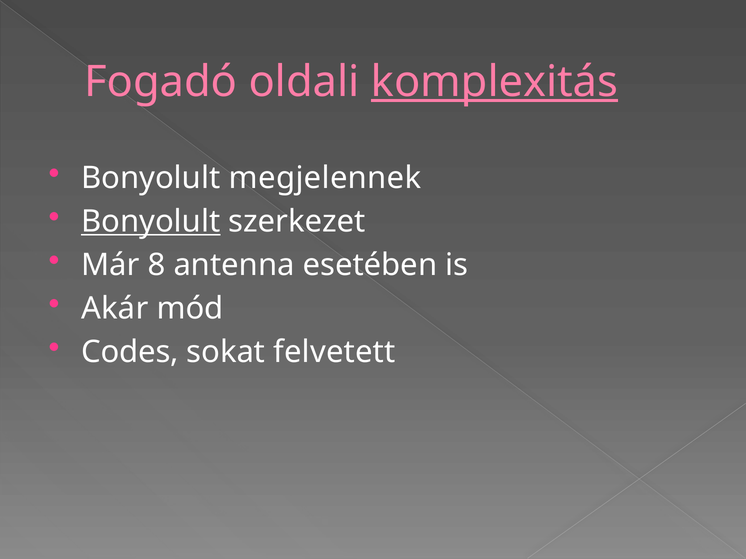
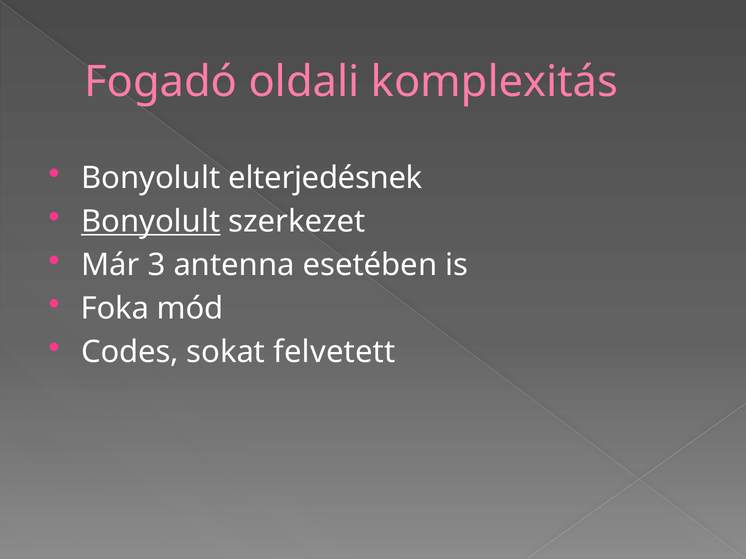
komplexitás underline: present -> none
megjelennek: megjelennek -> elterjedésnek
8: 8 -> 3
Akár: Akár -> Foka
